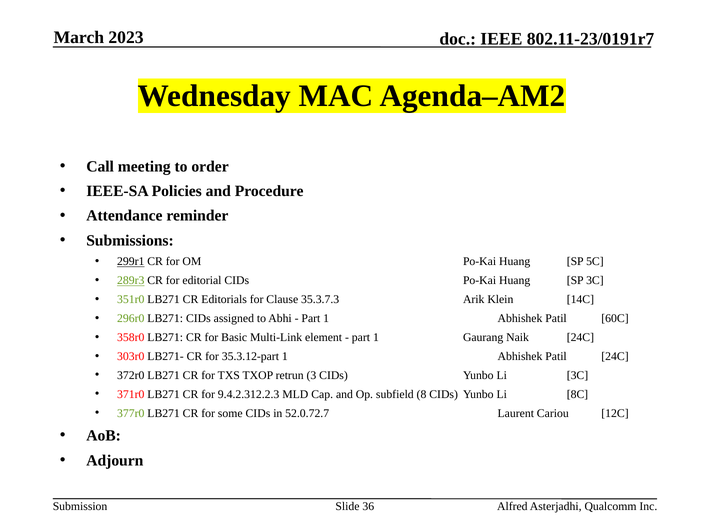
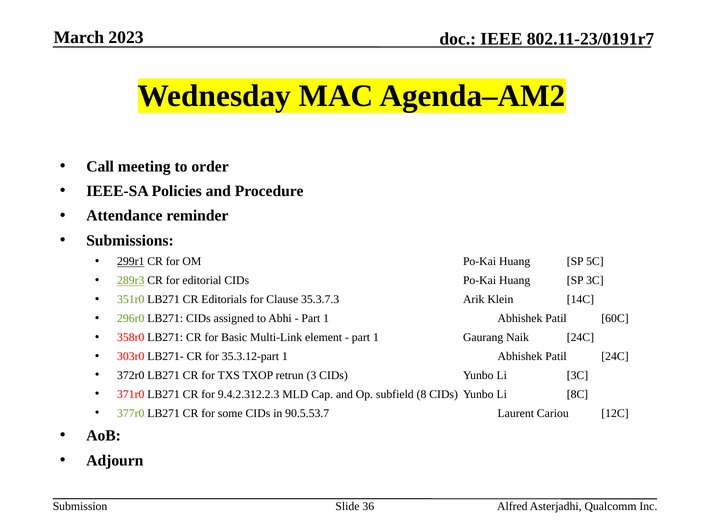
52.0.72.7: 52.0.72.7 -> 90.5.53.7
